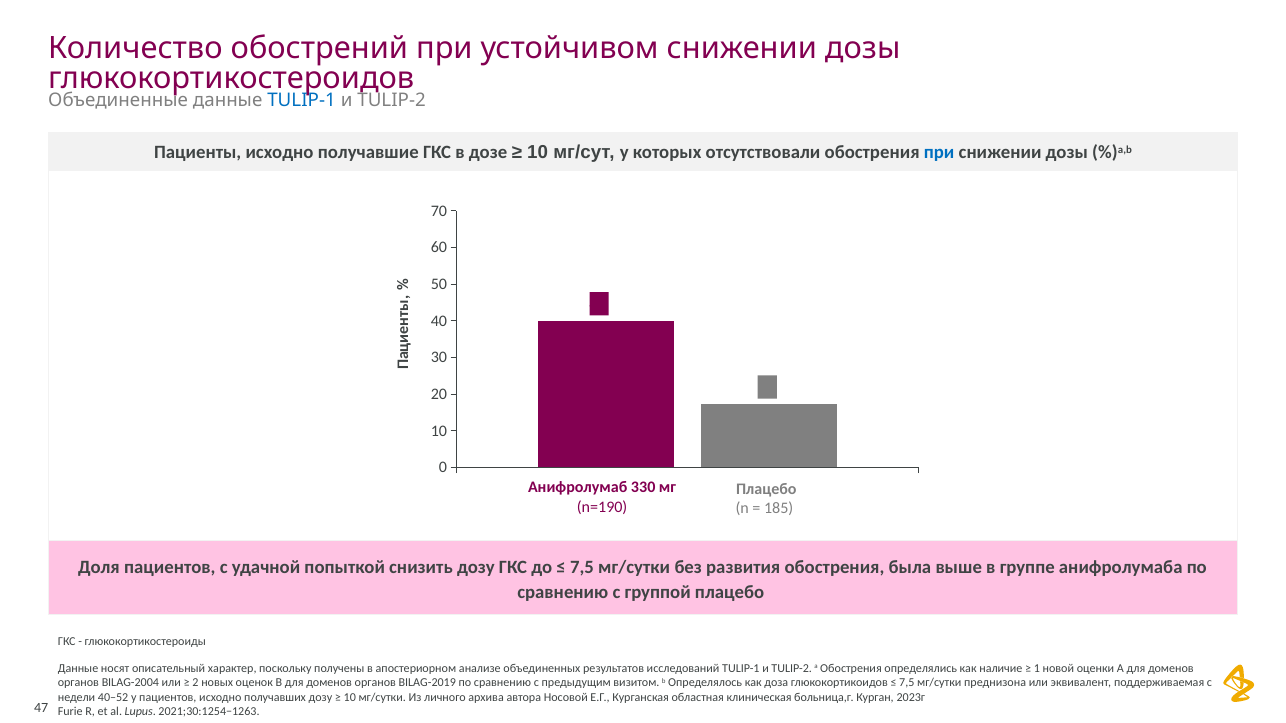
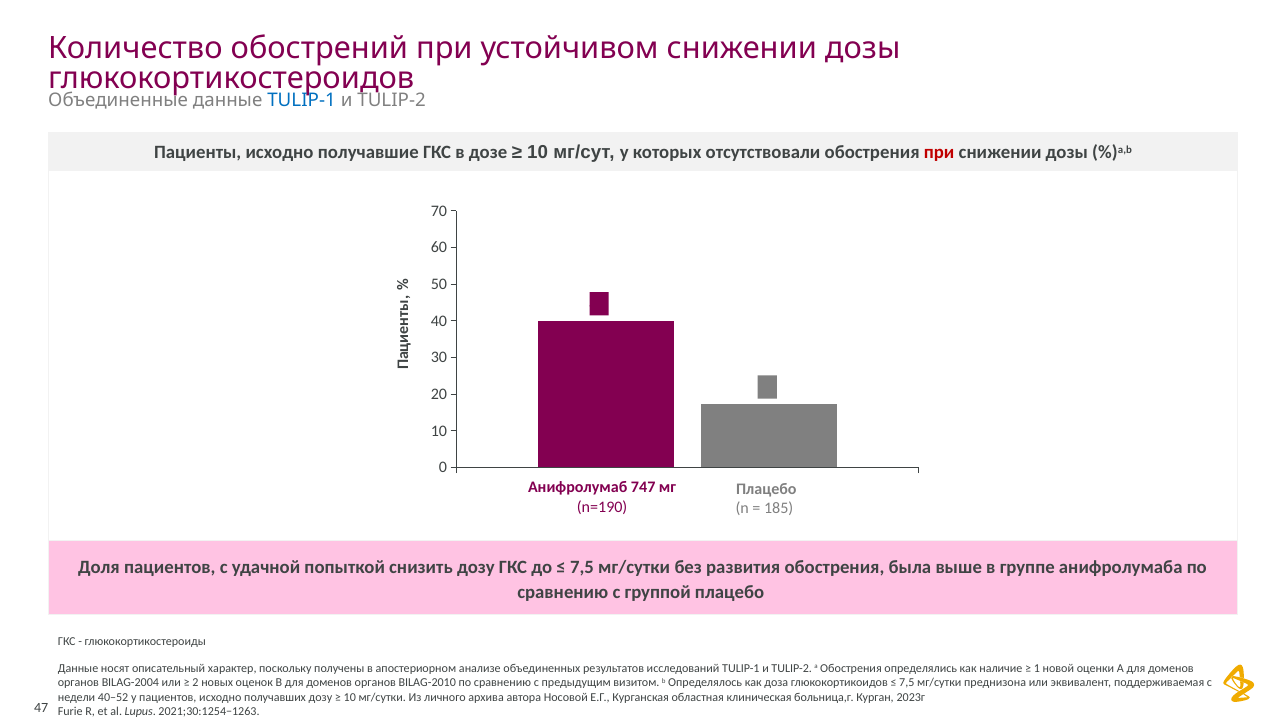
при at (939, 153) colour: blue -> red
330: 330 -> 747
BILAG-2019: BILAG-2019 -> BILAG-2010
